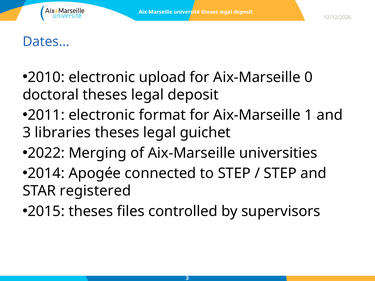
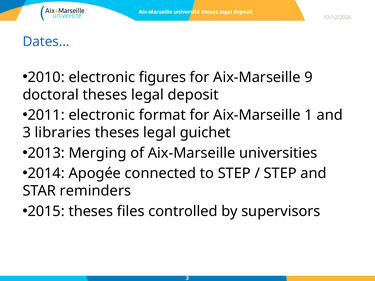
upload: upload -> figures
0: 0 -> 9
2022: 2022 -> 2013
registered: registered -> reminders
